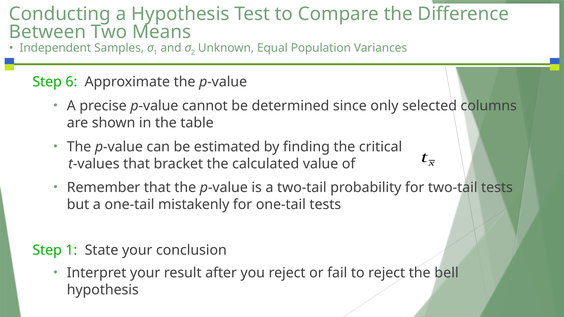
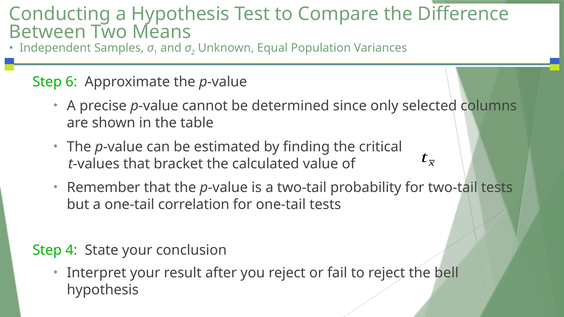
mistakenly: mistakenly -> correlation
Step 1: 1 -> 4
